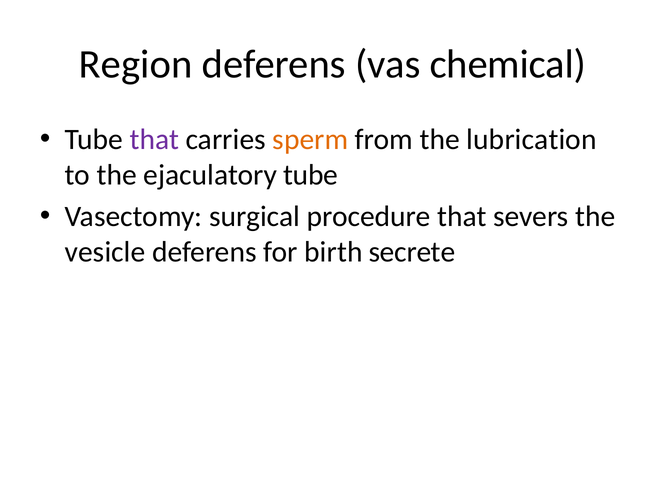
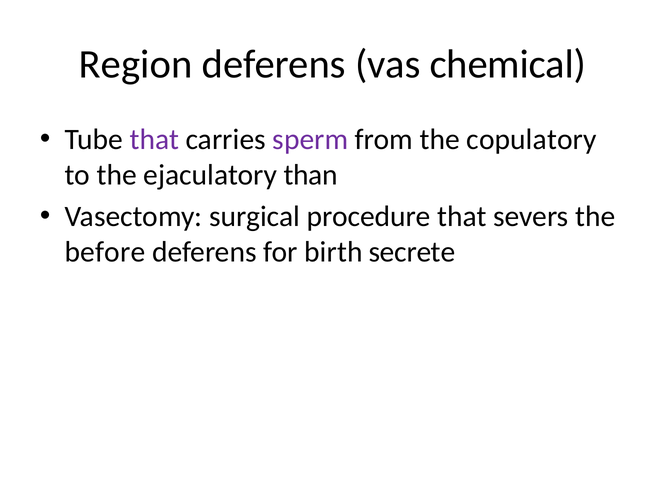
sperm colour: orange -> purple
lubrication: lubrication -> copulatory
ejaculatory tube: tube -> than
vesicle: vesicle -> before
